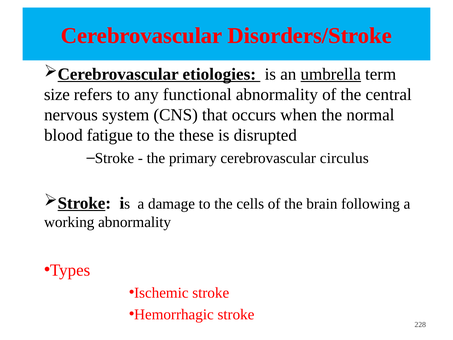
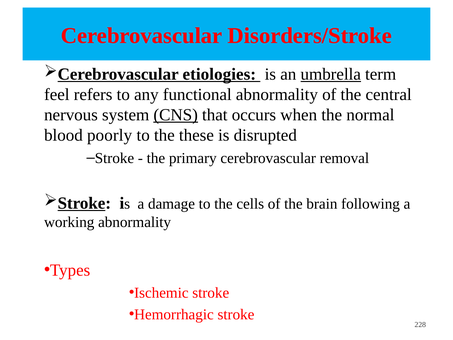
size: size -> feel
CNS underline: none -> present
fatigue: fatigue -> poorly
circulus: circulus -> removal
